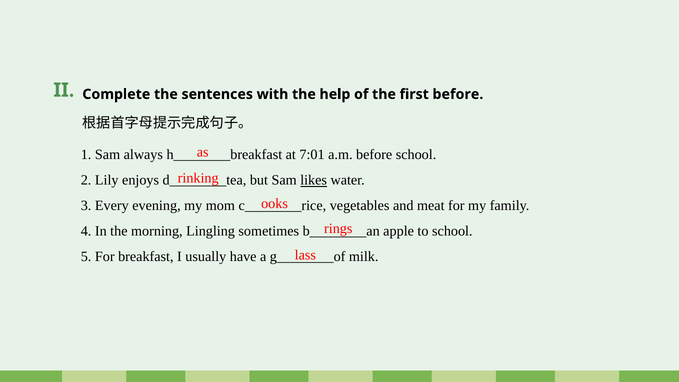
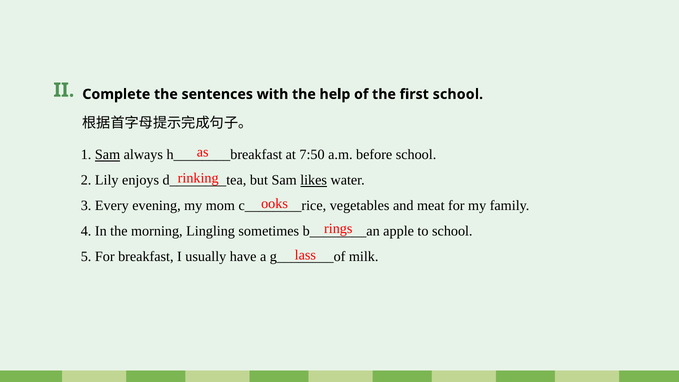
first before: before -> school
Sam at (108, 155) underline: none -> present
7:01: 7:01 -> 7:50
